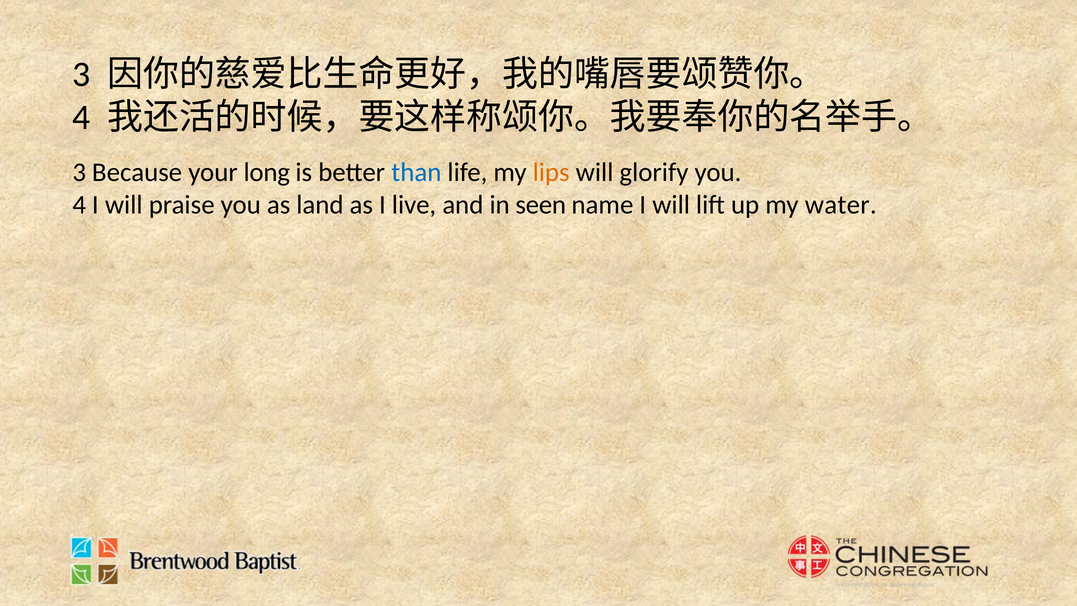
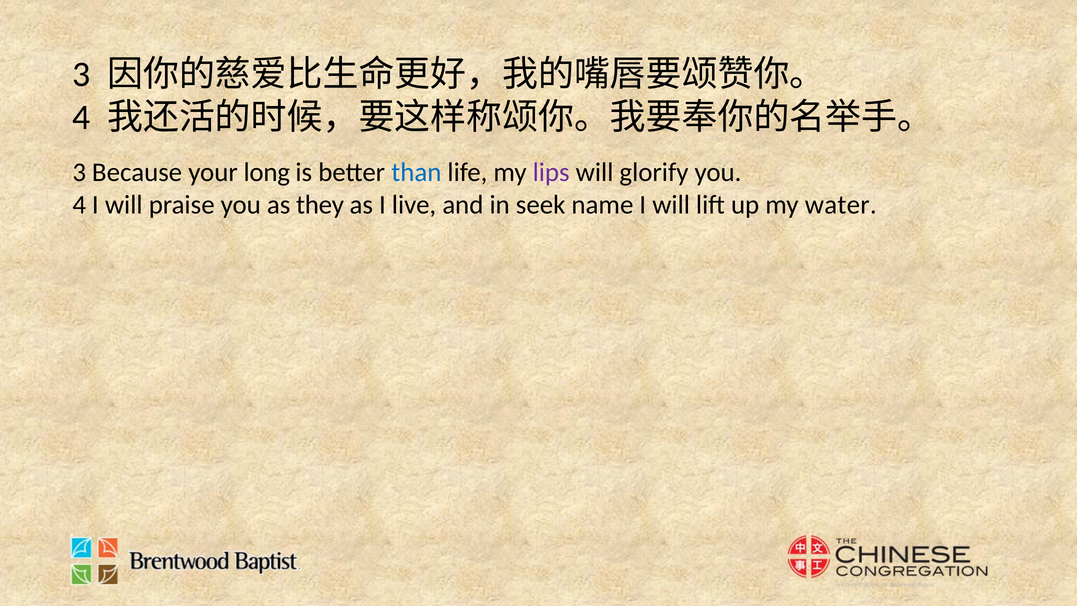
lips colour: orange -> purple
land: land -> they
seen: seen -> seek
